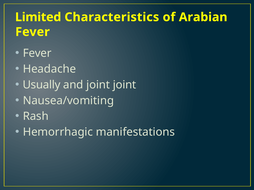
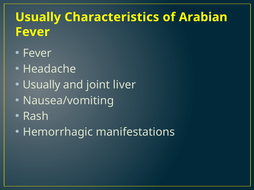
Limited at (38, 17): Limited -> Usually
joint joint: joint -> liver
